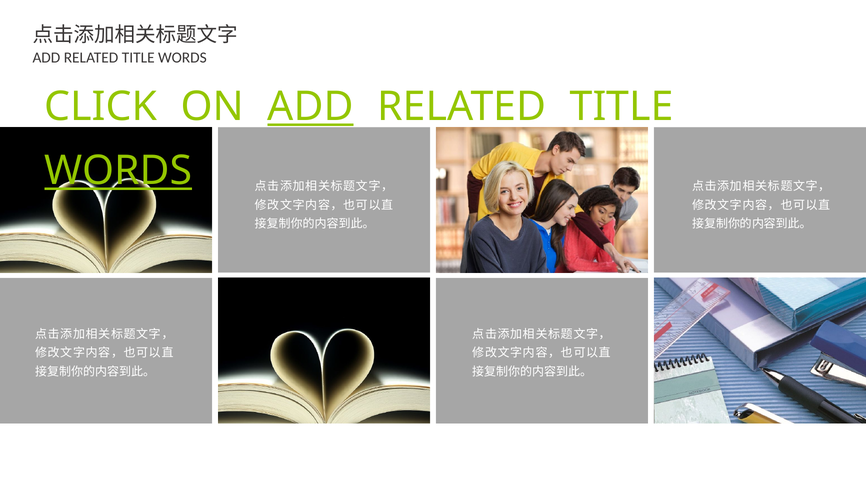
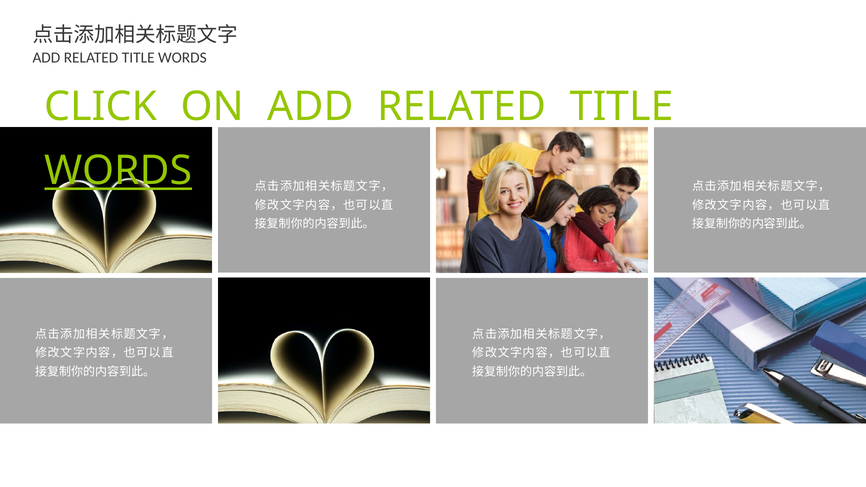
ADD at (311, 107) underline: present -> none
